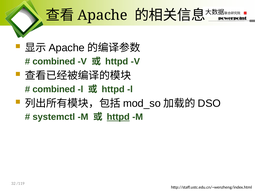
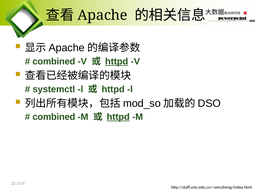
httpd at (117, 62) underline: none -> present
combined at (54, 89): combined -> systemctl
systemctl at (54, 117): systemctl -> combined
